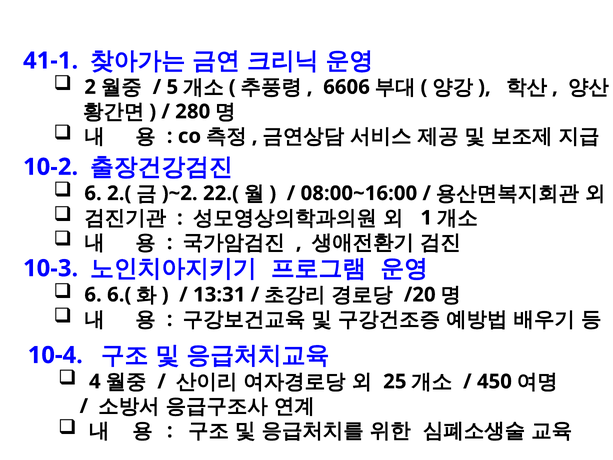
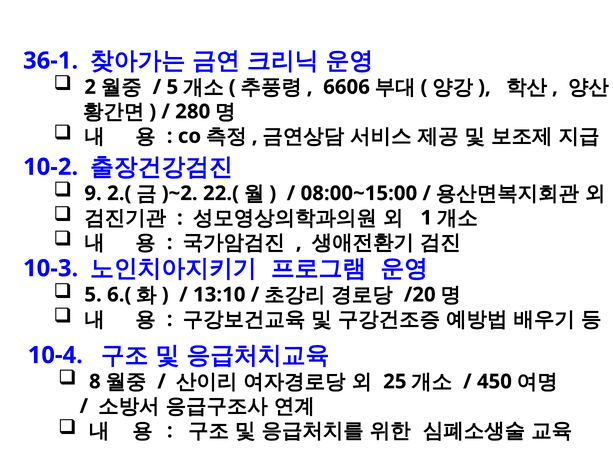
41-1: 41-1 -> 36-1
6 at (93, 193): 6 -> 9
08:00~16:00: 08:00~16:00 -> 08:00~15:00
6 at (93, 295): 6 -> 5
13:31: 13:31 -> 13:10
4: 4 -> 8
